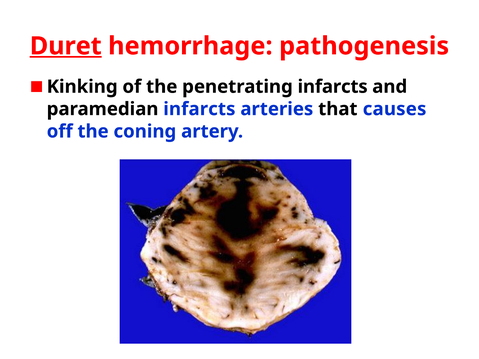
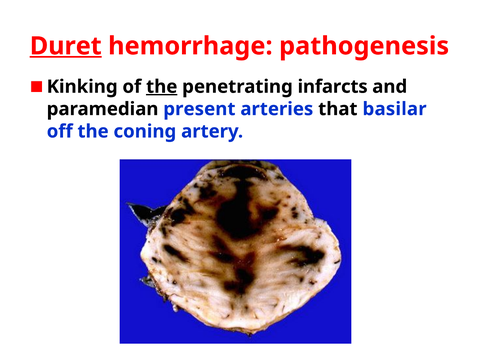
the at (162, 87) underline: none -> present
paramedian infarcts: infarcts -> present
causes: causes -> basilar
